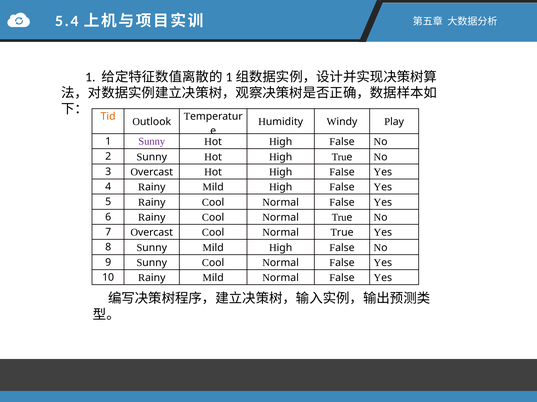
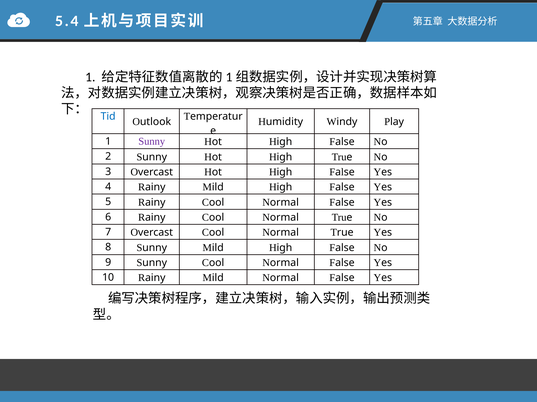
Tid colour: orange -> blue
